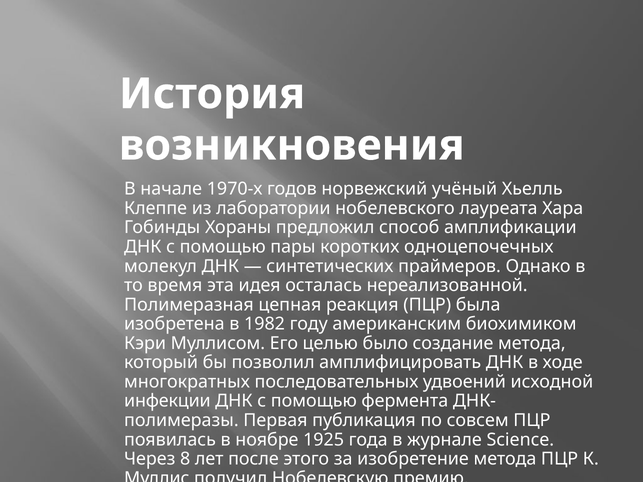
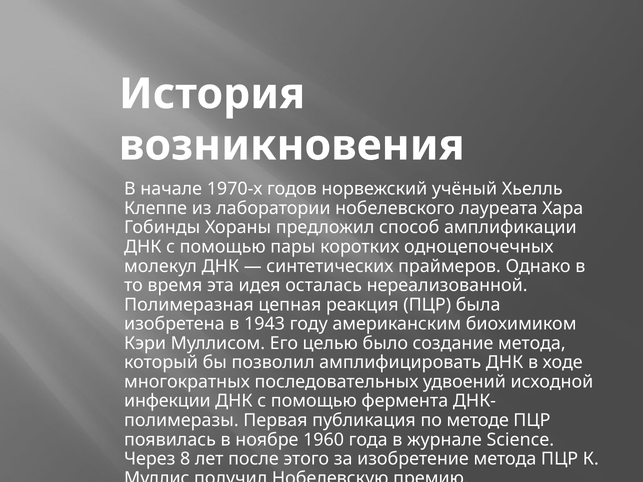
1982: 1982 -> 1943
совсем: совсем -> методе
1925: 1925 -> 1960
